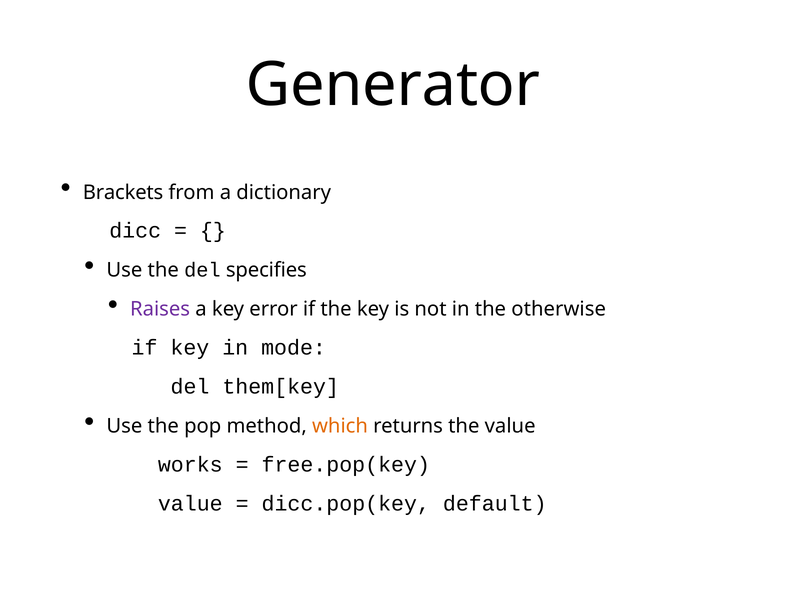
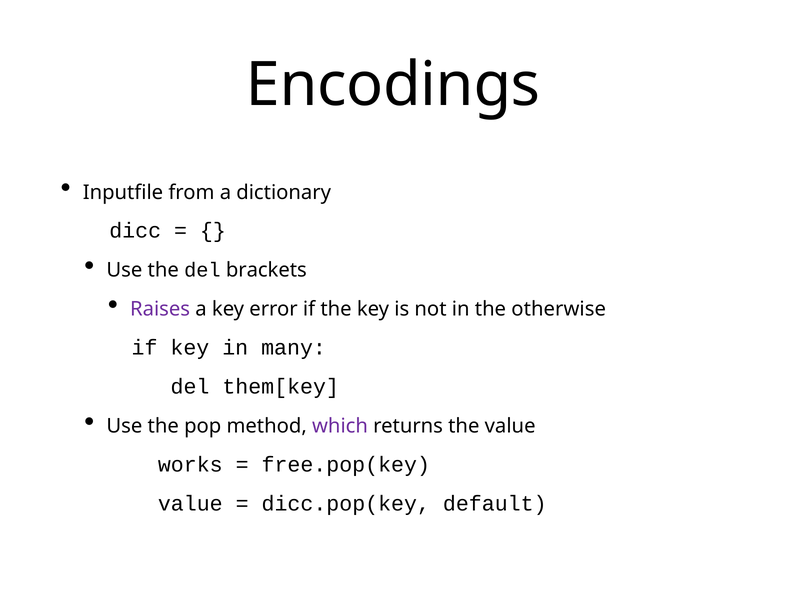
Generator: Generator -> Encodings
Brackets: Brackets -> Inputfile
specifies: specifies -> brackets
mode: mode -> many
which colour: orange -> purple
